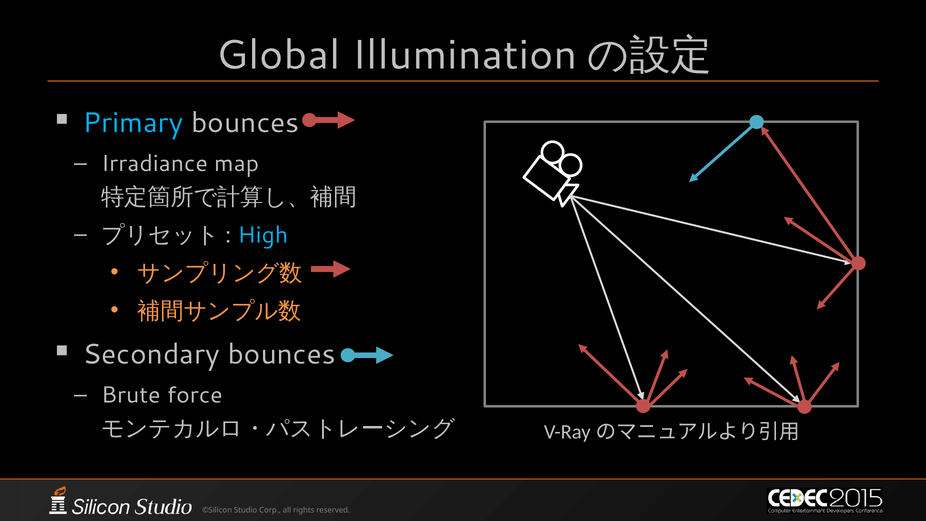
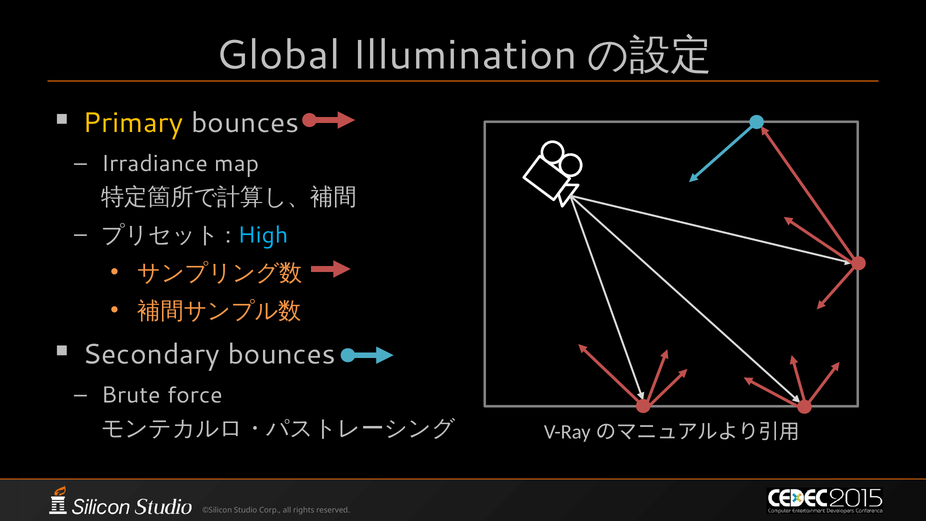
Primary colour: light blue -> yellow
